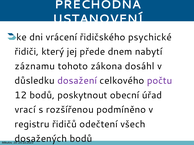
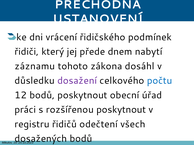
psychické: psychické -> podmínek
počtu colour: purple -> blue
vrací: vrací -> práci
rozšířenou podmíněno: podmíněno -> poskytnout
